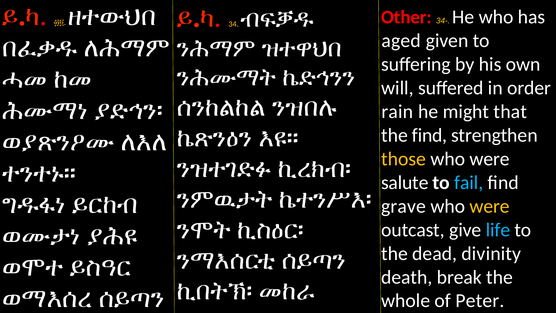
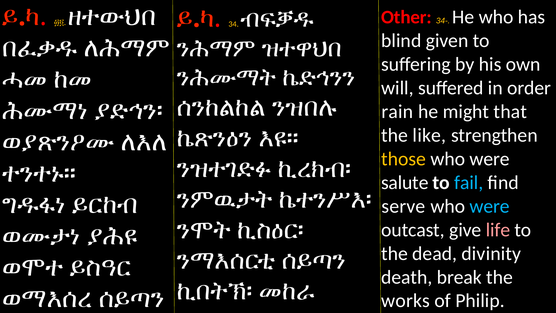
aged: aged -> blind
the find: find -> like
grave: grave -> serve
were at (490, 206) colour: yellow -> light blue
life colour: light blue -> pink
whole: whole -> works
Peter: Peter -> Philip
